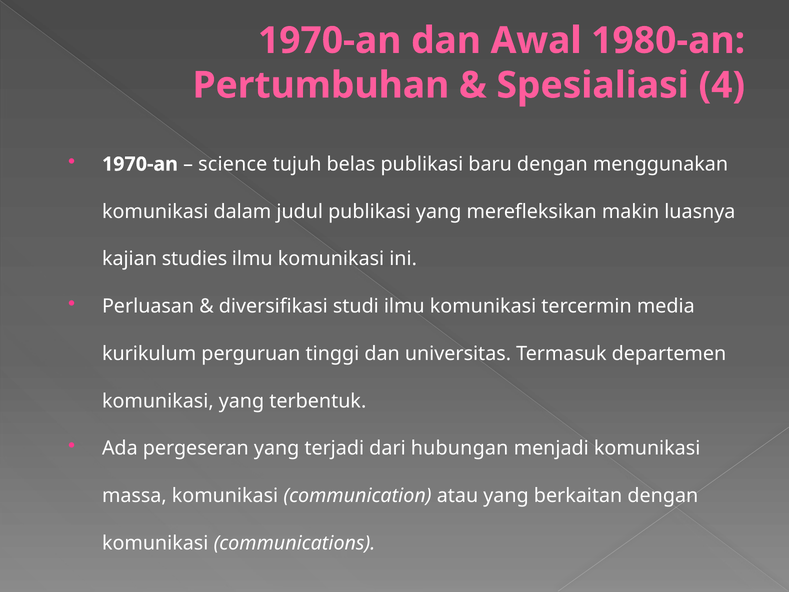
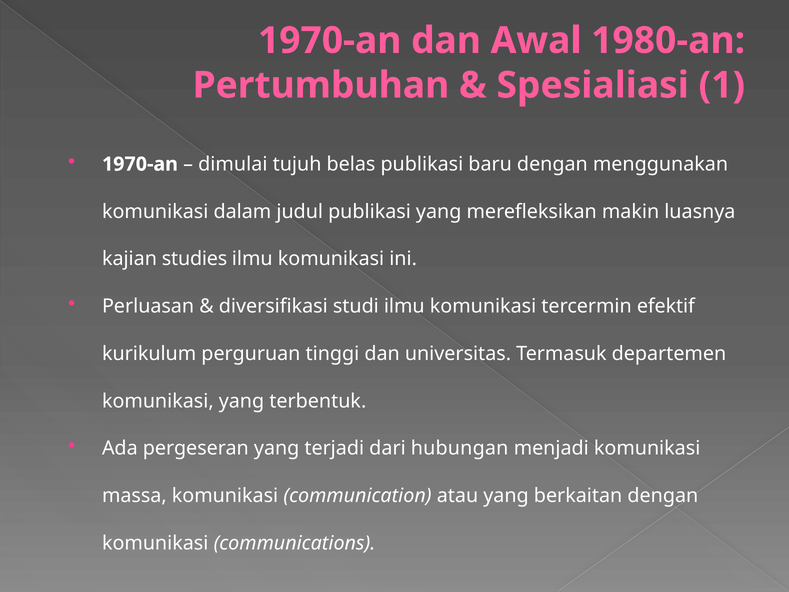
4: 4 -> 1
science: science -> dimulai
media: media -> efektif
